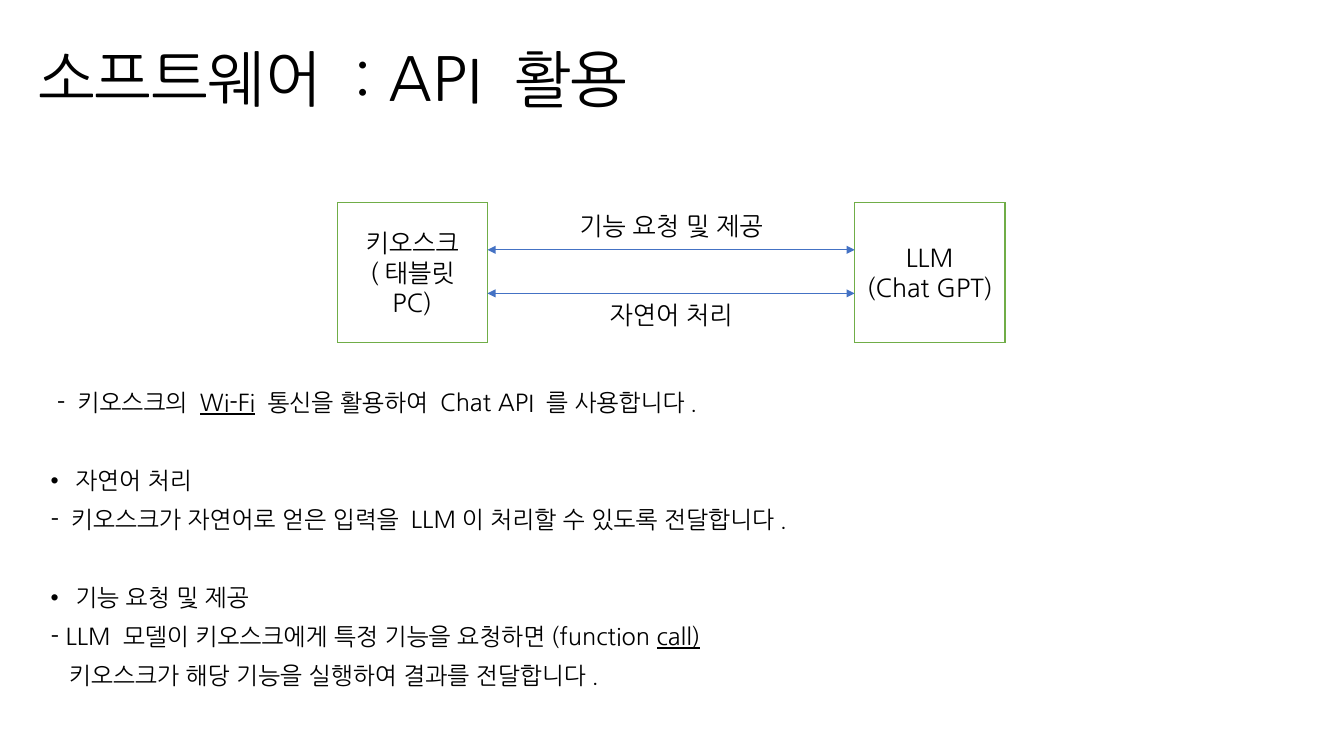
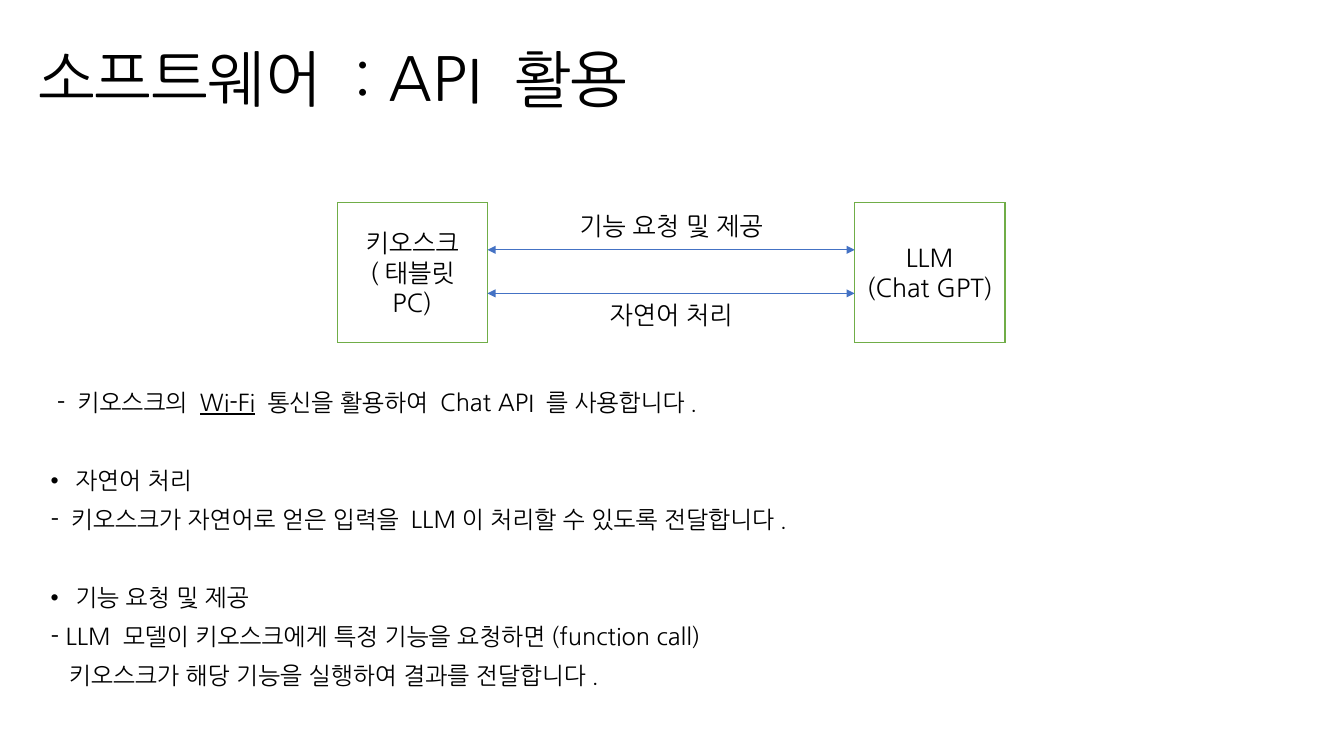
call underline: present -> none
